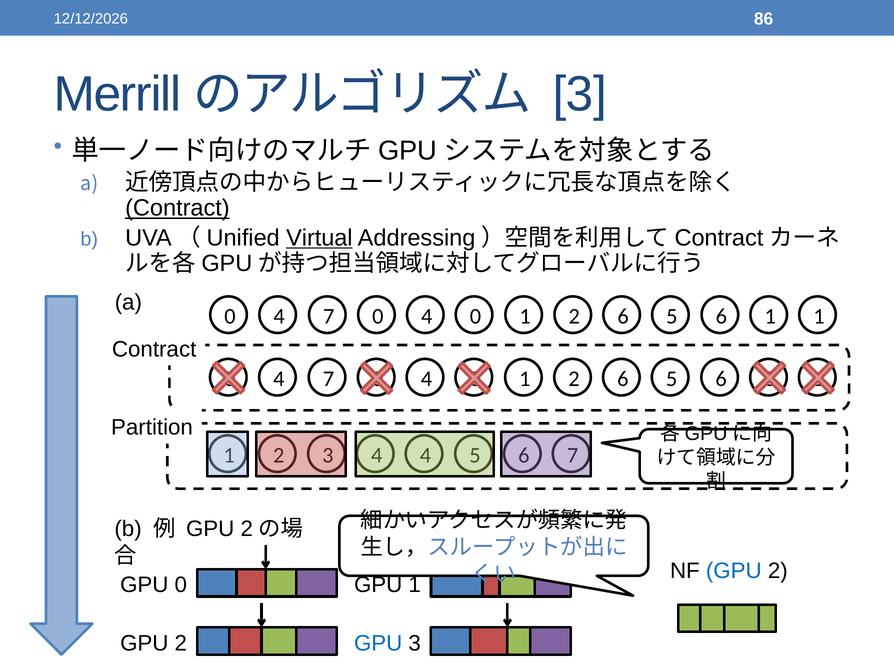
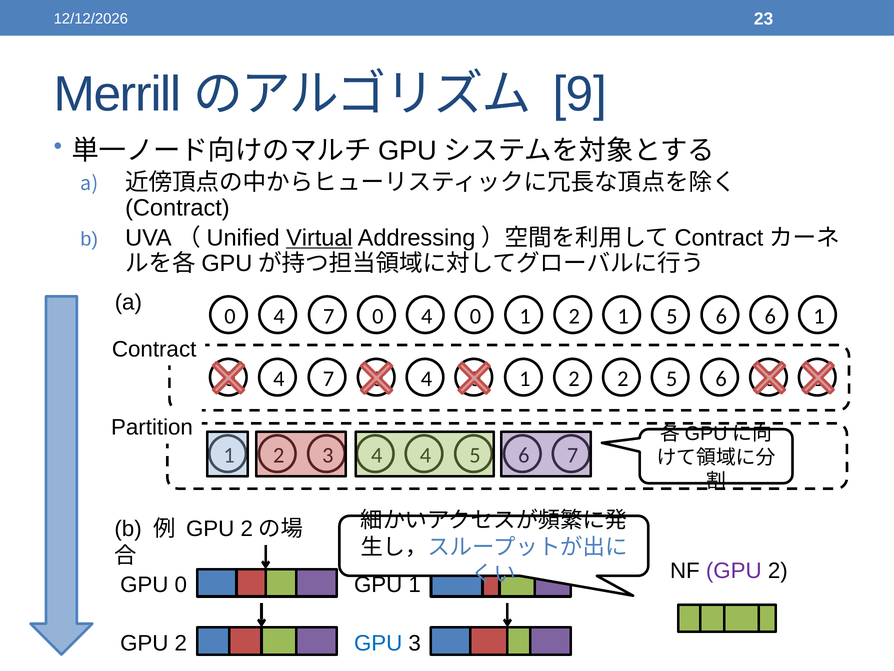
86: 86 -> 23
3 at (580, 94): 3 -> 9
Contract at (177, 208) underline: present -> none
6 at (623, 316): 6 -> 1
6 1: 1 -> 6
6 at (623, 378): 6 -> 2
GPU at (734, 570) colour: blue -> purple
